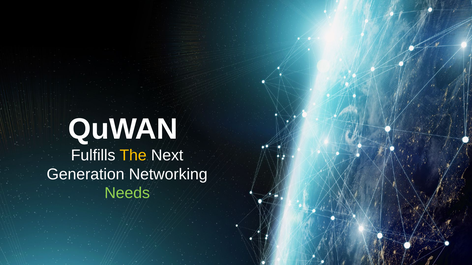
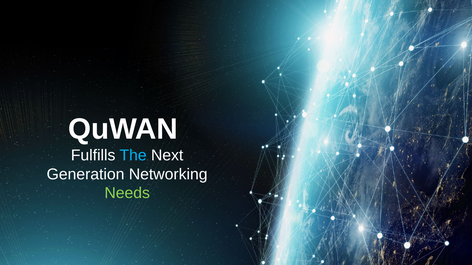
The colour: yellow -> light blue
